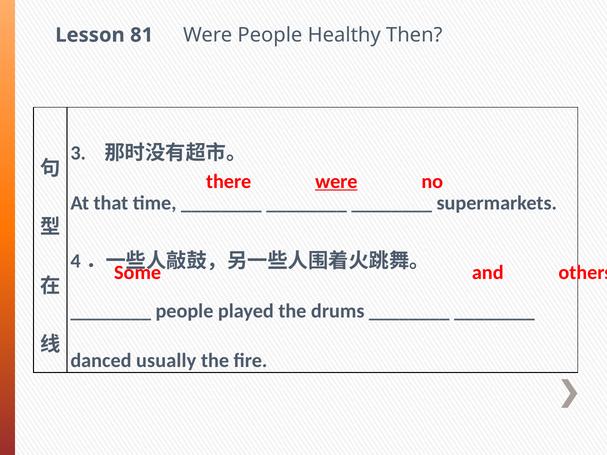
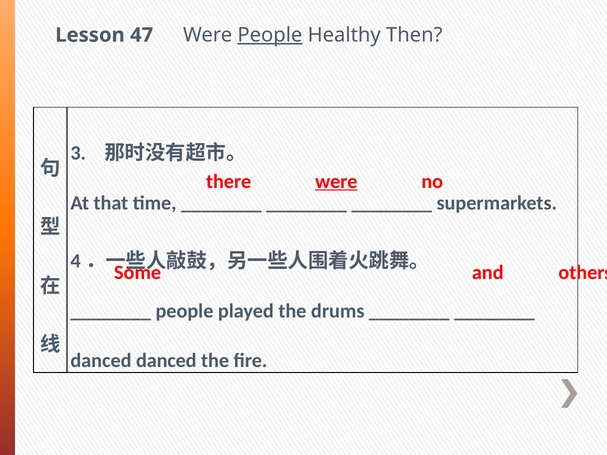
81: 81 -> 47
People at (270, 35) underline: none -> present
danced usually: usually -> danced
